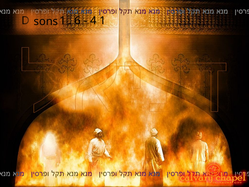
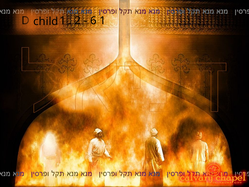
sons: sons -> child
6: 6 -> 2
4: 4 -> 6
